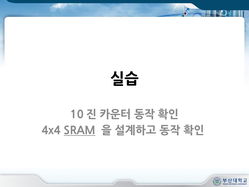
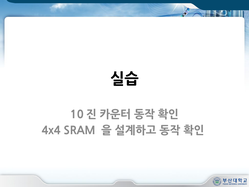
SRAM underline: present -> none
